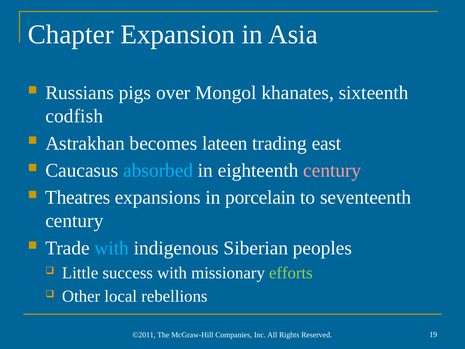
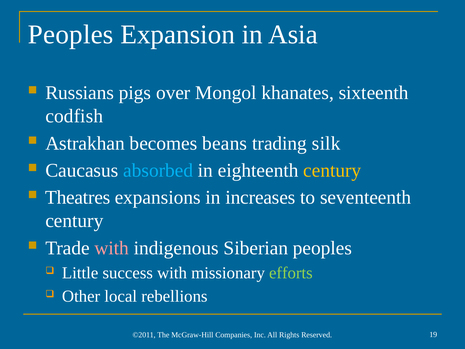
Chapter at (71, 35): Chapter -> Peoples
lateen: lateen -> beans
east: east -> silk
century at (332, 170) colour: pink -> yellow
porcelain: porcelain -> increases
with at (112, 248) colour: light blue -> pink
